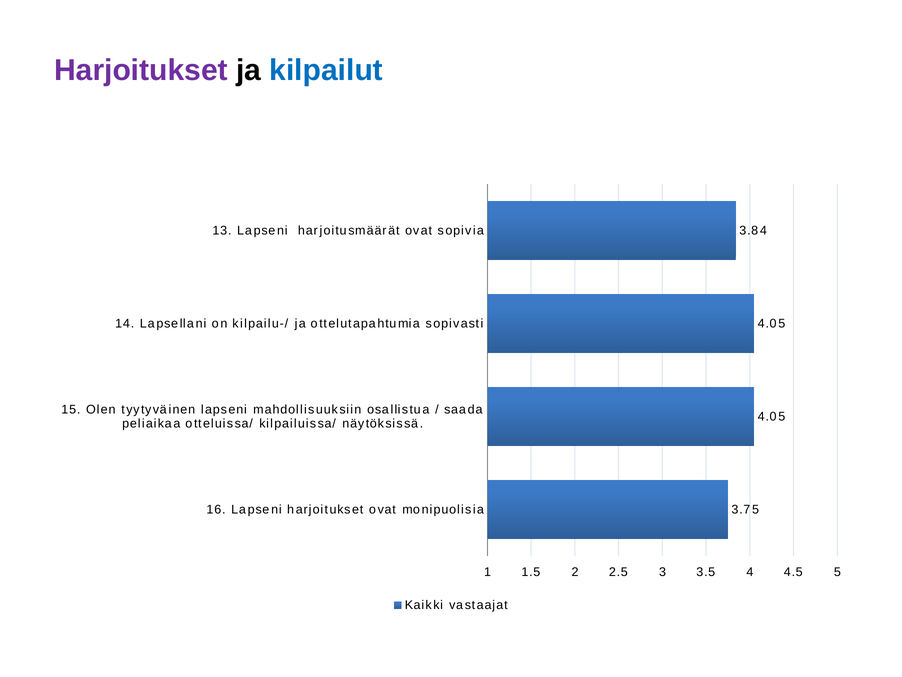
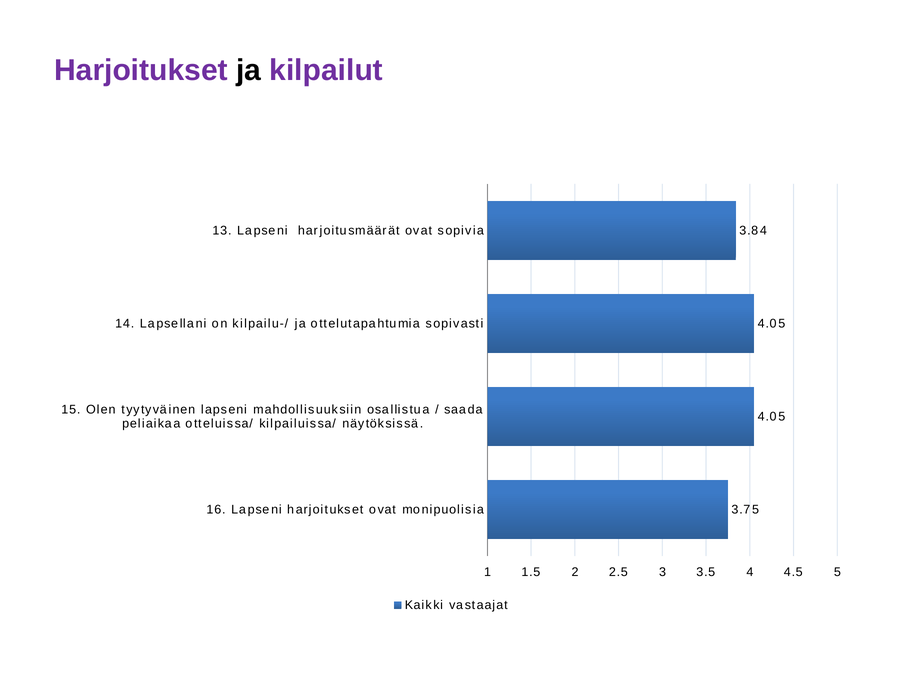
kilpailut colour: blue -> purple
